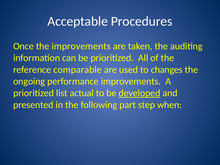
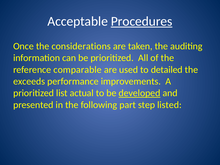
Procedures underline: none -> present
the improvements: improvements -> considerations
changes: changes -> detailed
ongoing: ongoing -> exceeds
when: when -> listed
